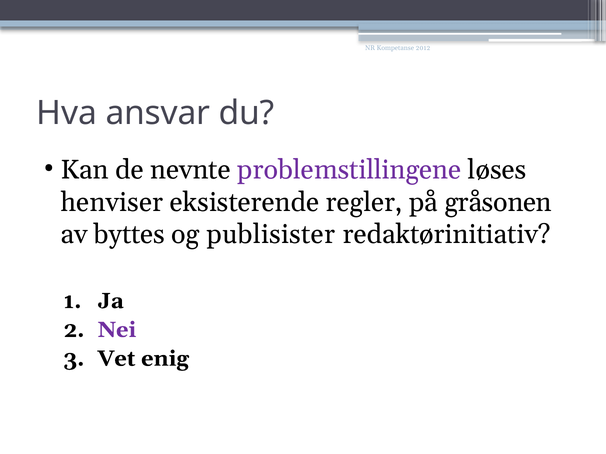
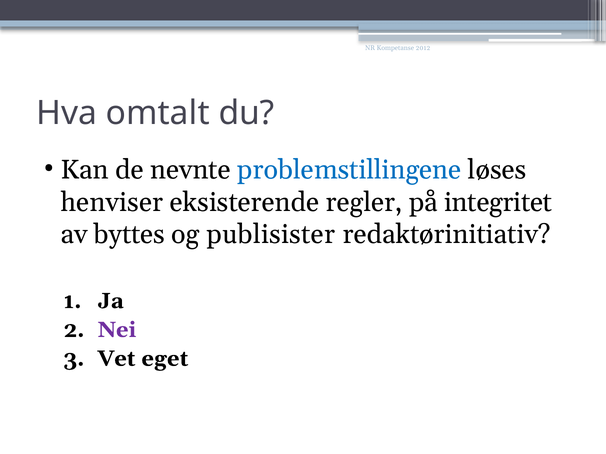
ansvar: ansvar -> omtalt
problemstillingene colour: purple -> blue
gråsonen: gråsonen -> integritet
enig: enig -> eget
